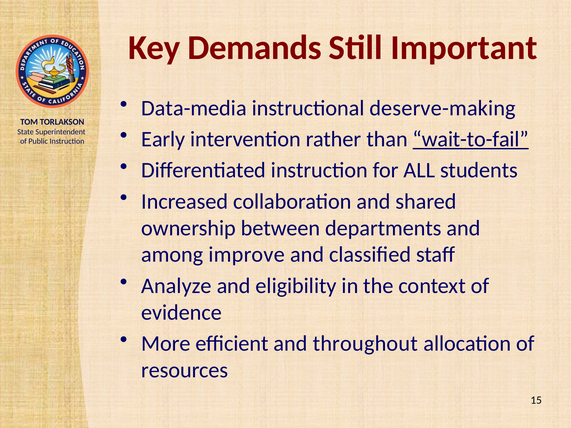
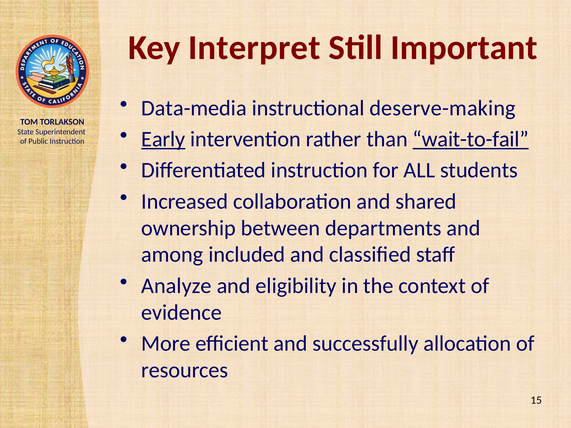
Demands: Demands -> Interpret
Early underline: none -> present
improve: improve -> included
throughout: throughout -> successfully
